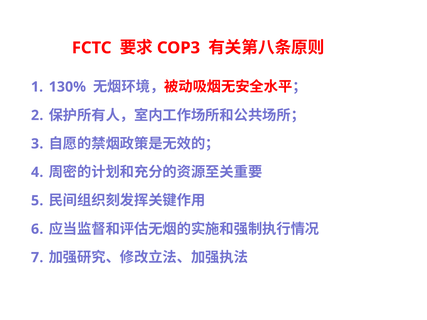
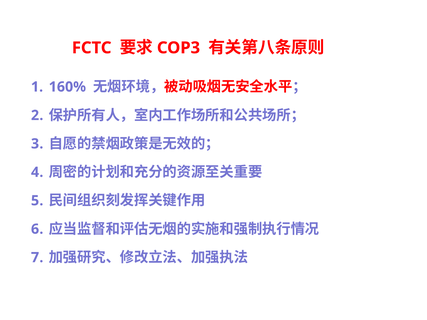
130%: 130% -> 160%
